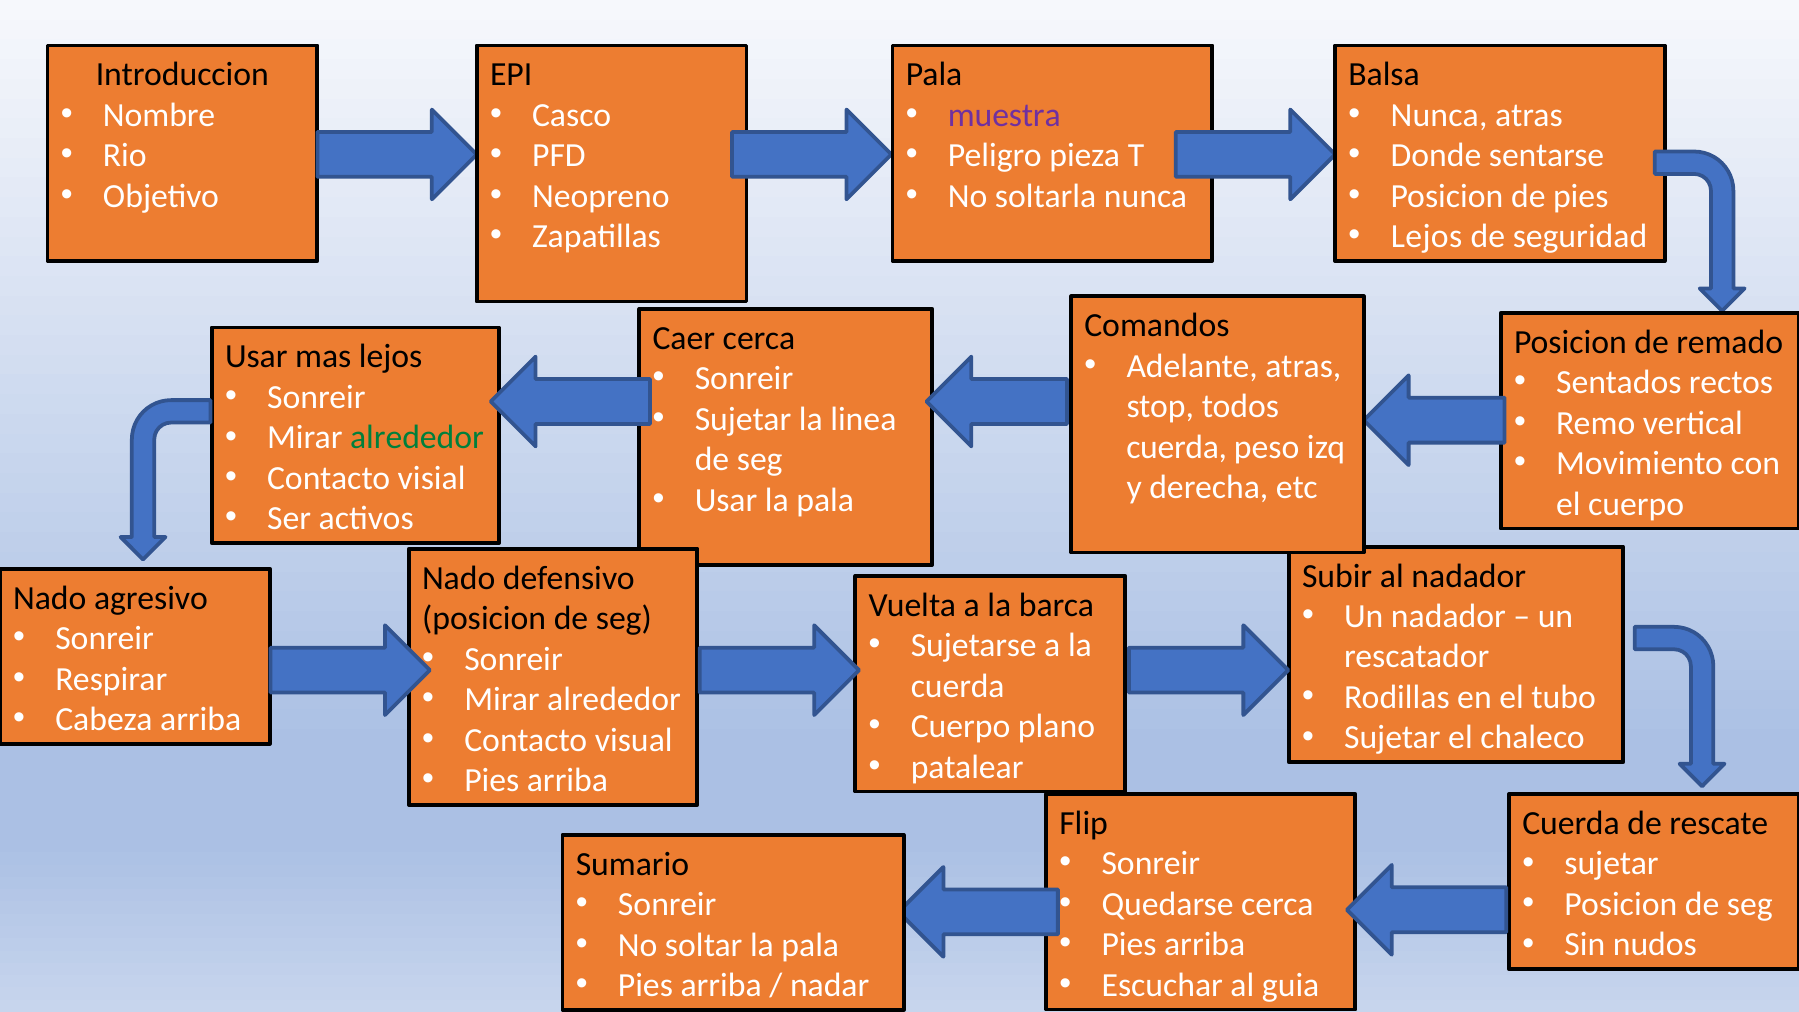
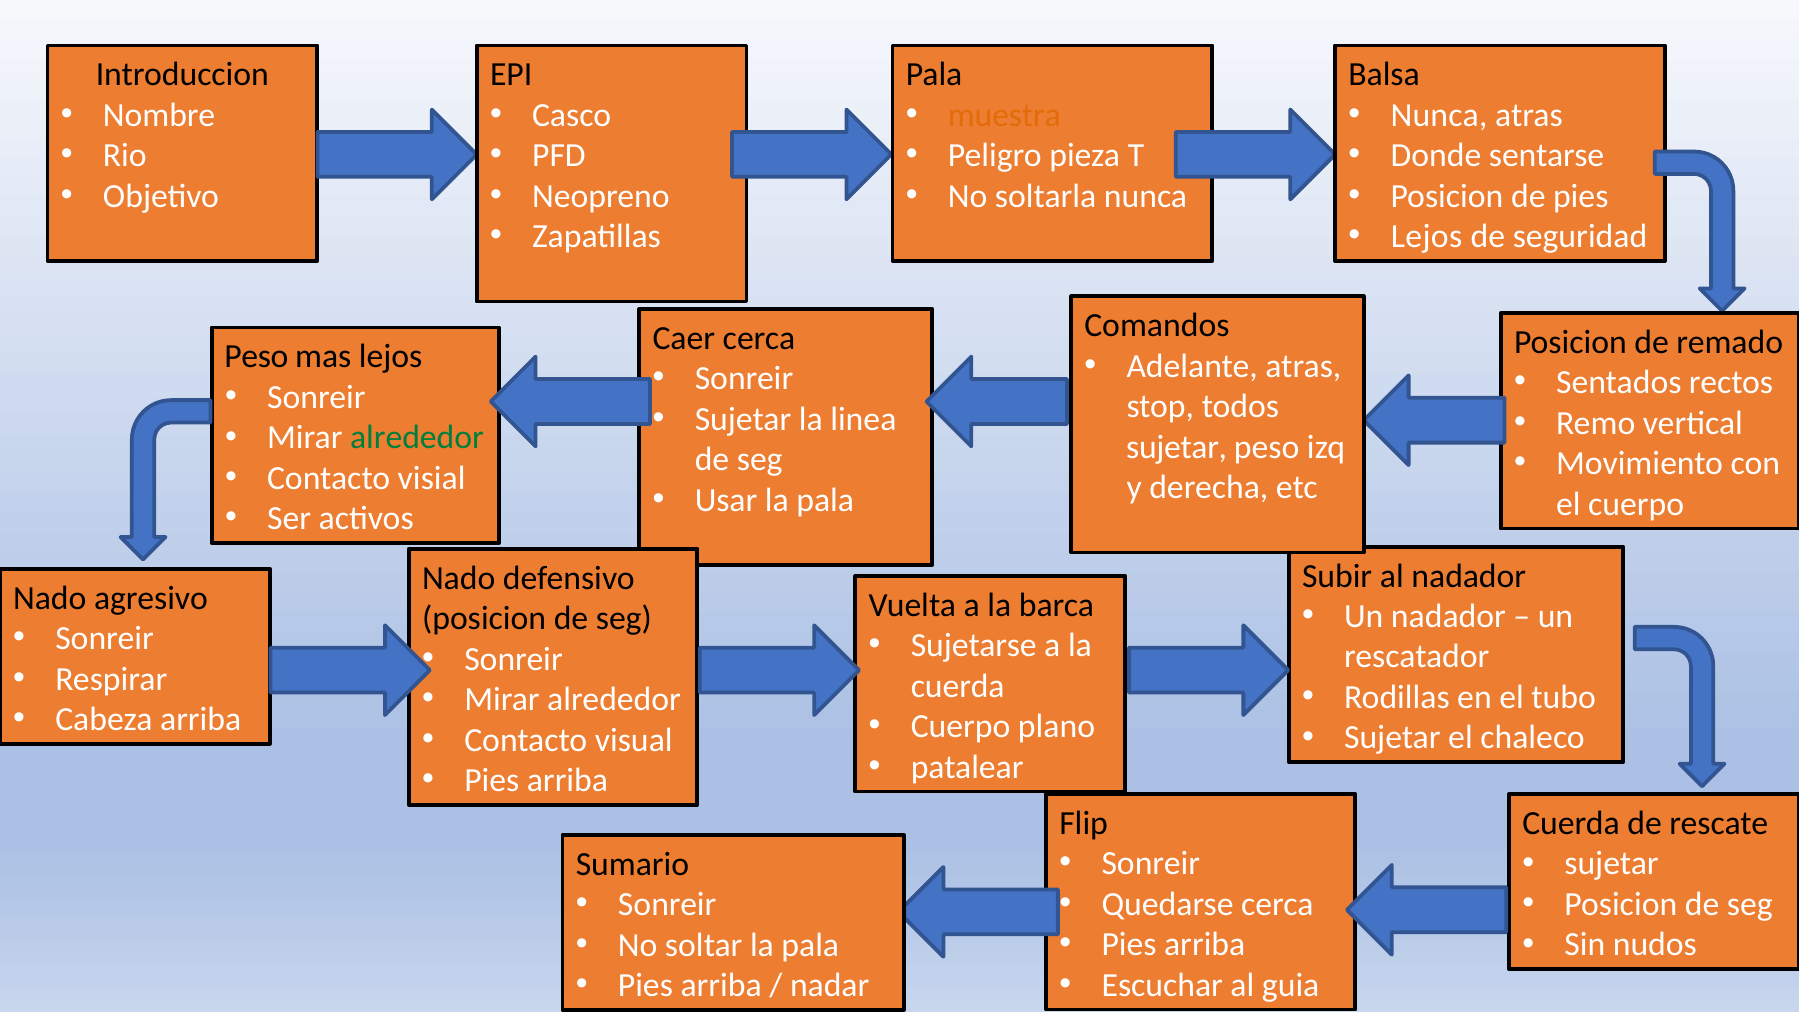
muestra colour: purple -> orange
Usar at (256, 357): Usar -> Peso
cuerda at (1177, 447): cuerda -> sujetar
